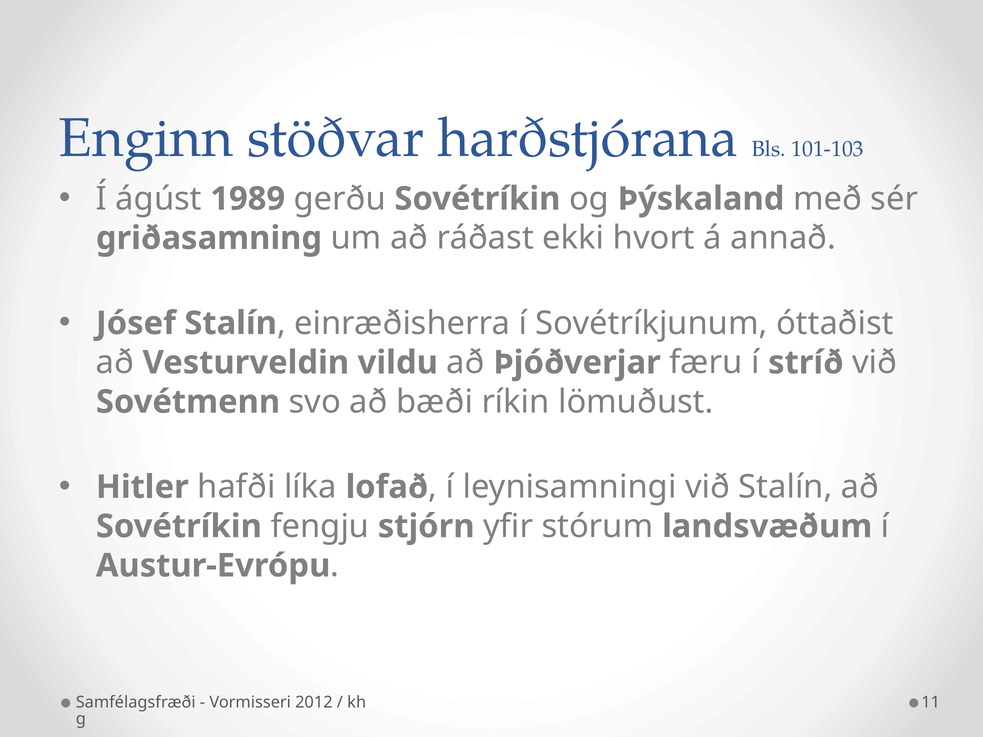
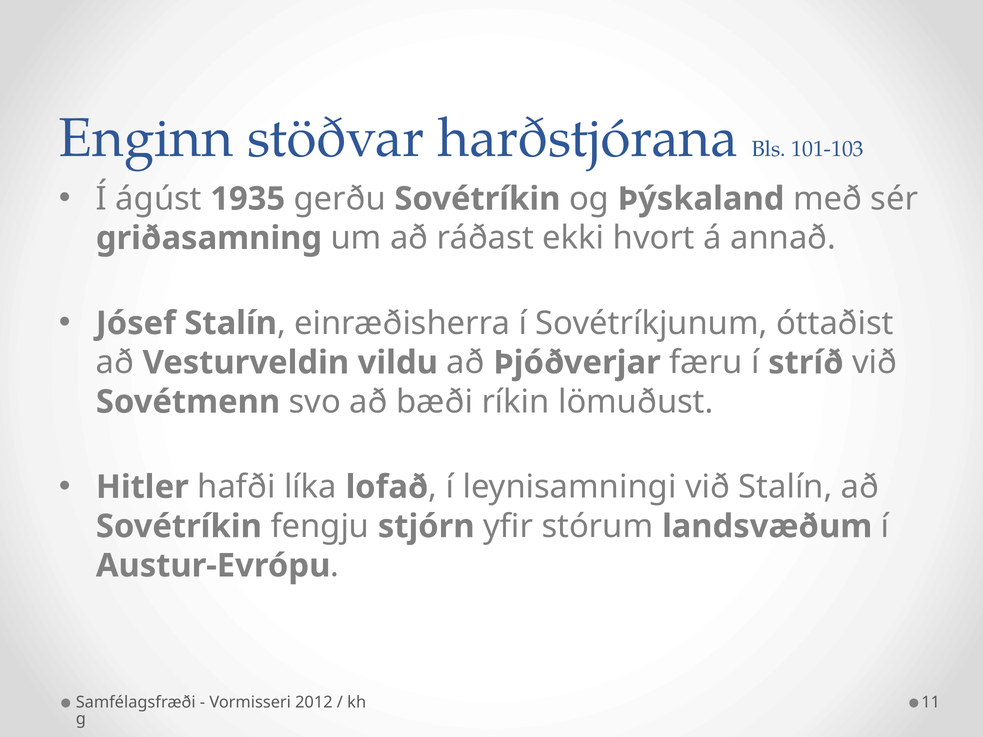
1989: 1989 -> 1935
